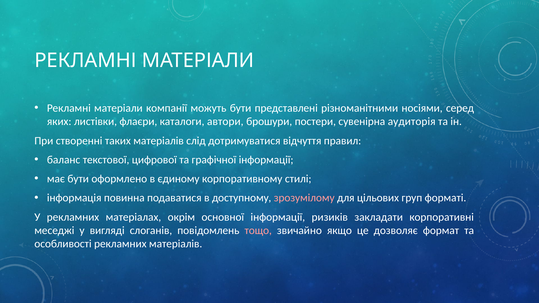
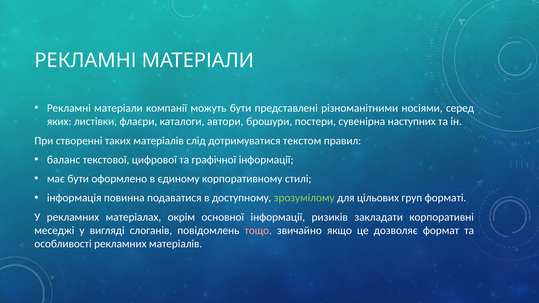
аудиторія: аудиторія -> наступних
відчуття: відчуття -> текстом
зрозумілому colour: pink -> light green
